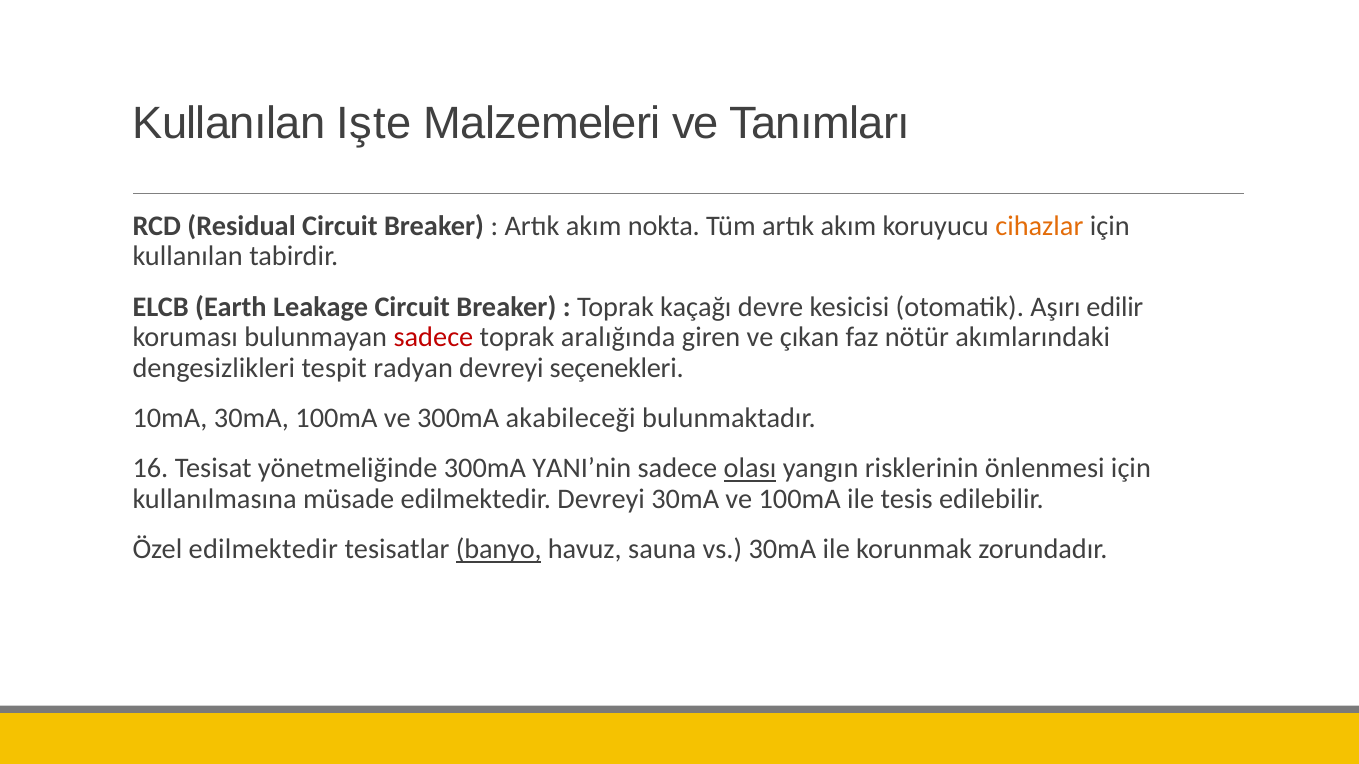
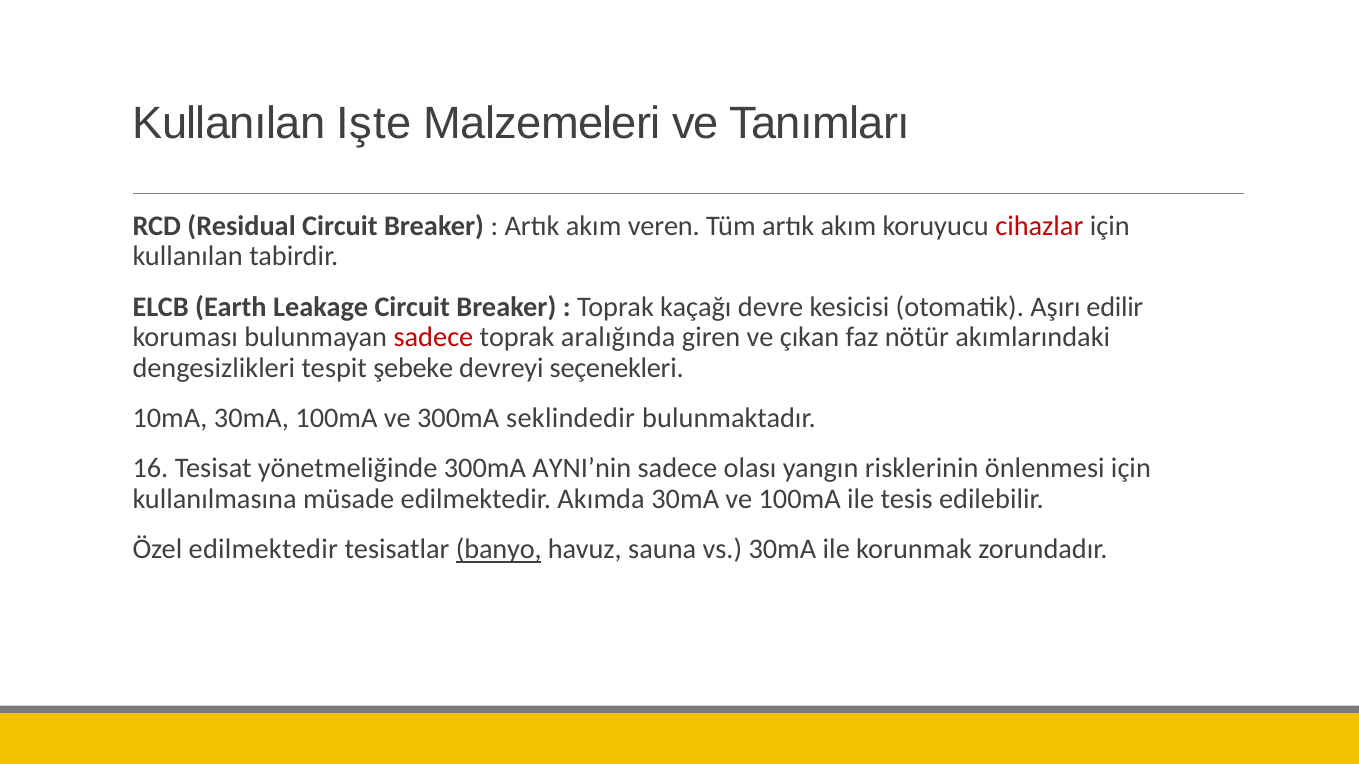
nokta: nokta -> veren
cihazlar colour: orange -> red
radyan: radyan -> şebeke
akabileceği: akabileceği -> seklindedir
YANI’nin: YANI’nin -> AYNI’nin
olası underline: present -> none
edilmektedir Devreyi: Devreyi -> Akımda
